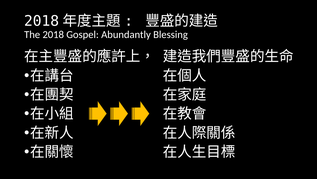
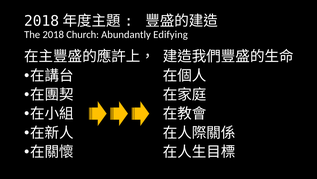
Gospel: Gospel -> Church
Blessing: Blessing -> Edifying
